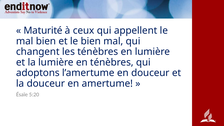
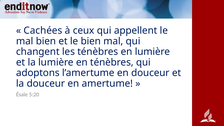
Maturité: Maturité -> Cachées
